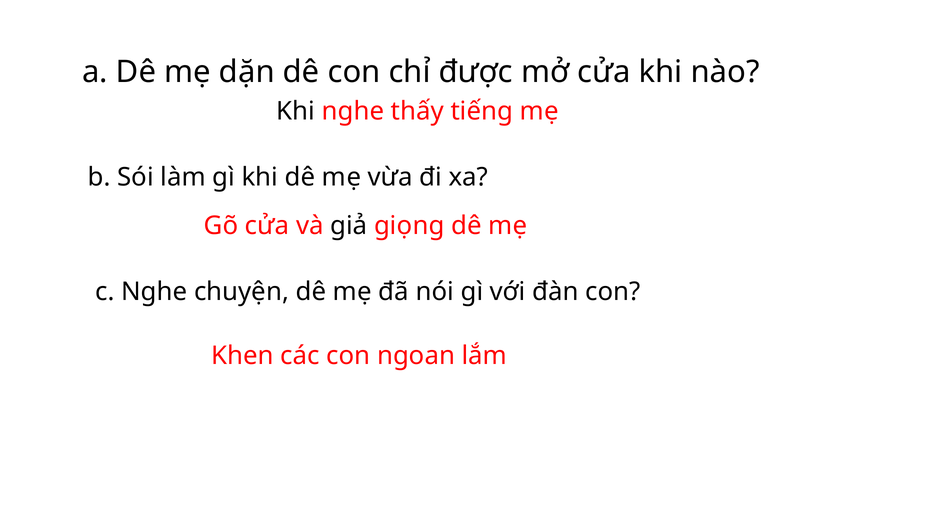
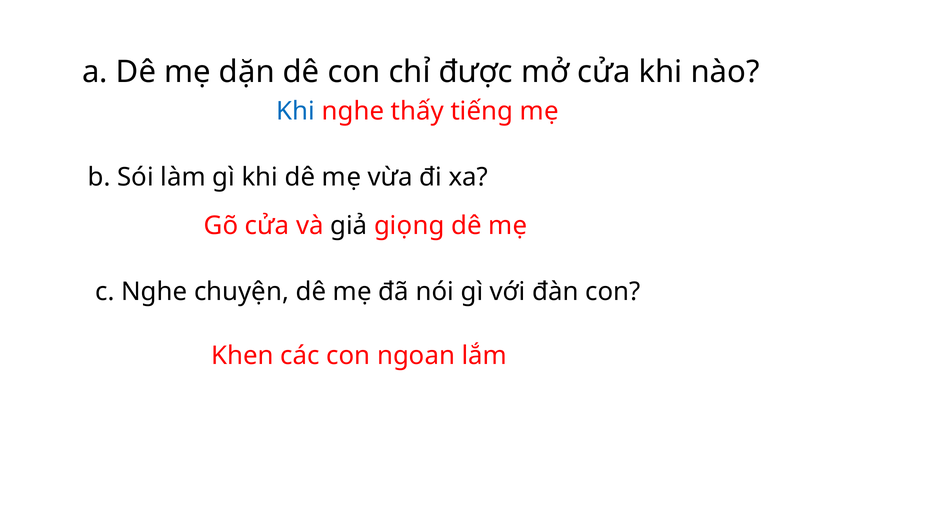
Khi at (296, 111) colour: black -> blue
